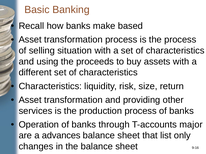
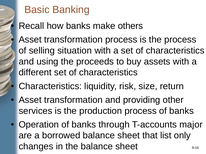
based: based -> others
advances: advances -> borrowed
